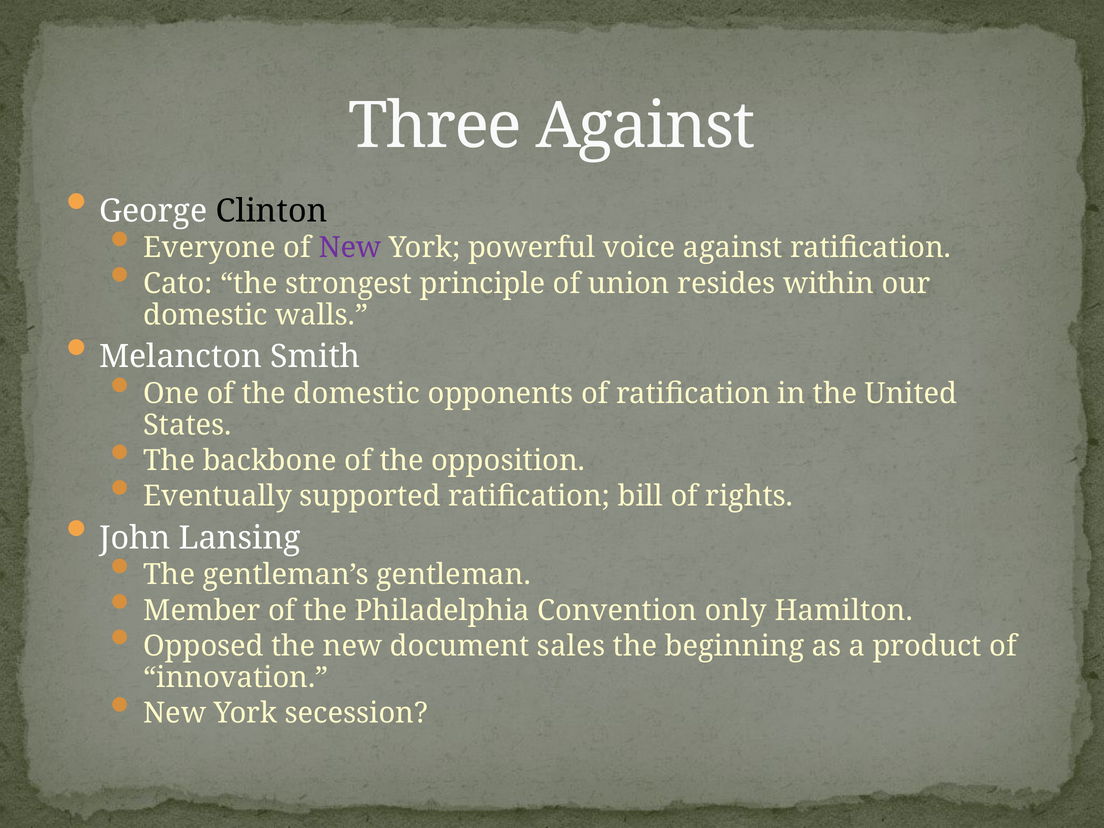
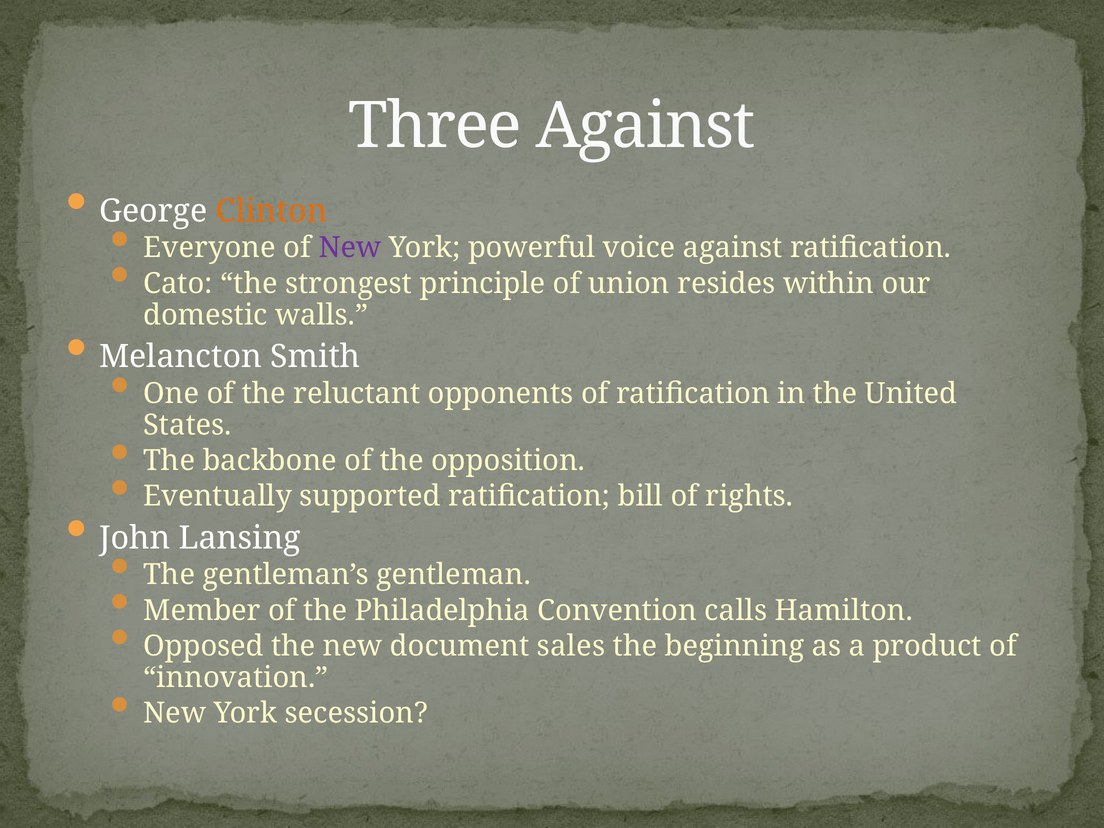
Clinton colour: black -> orange
the domestic: domestic -> reluctant
only: only -> calls
